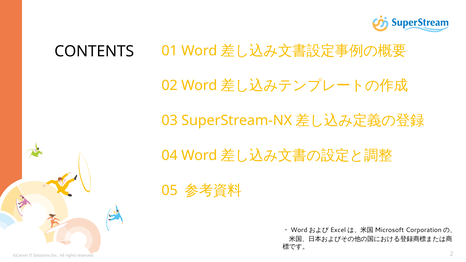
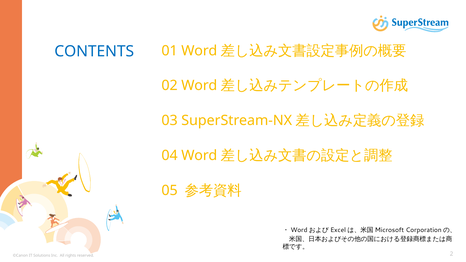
CONTENTS colour: black -> blue
